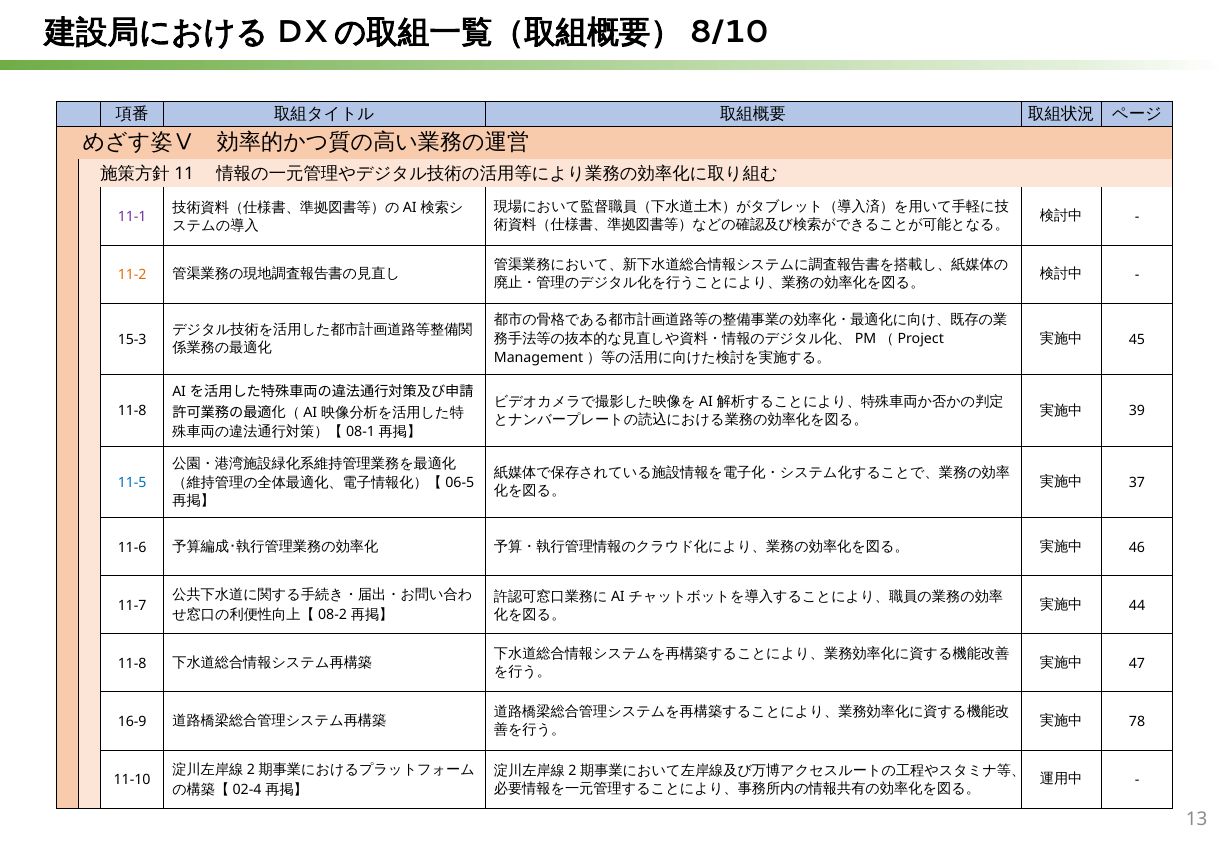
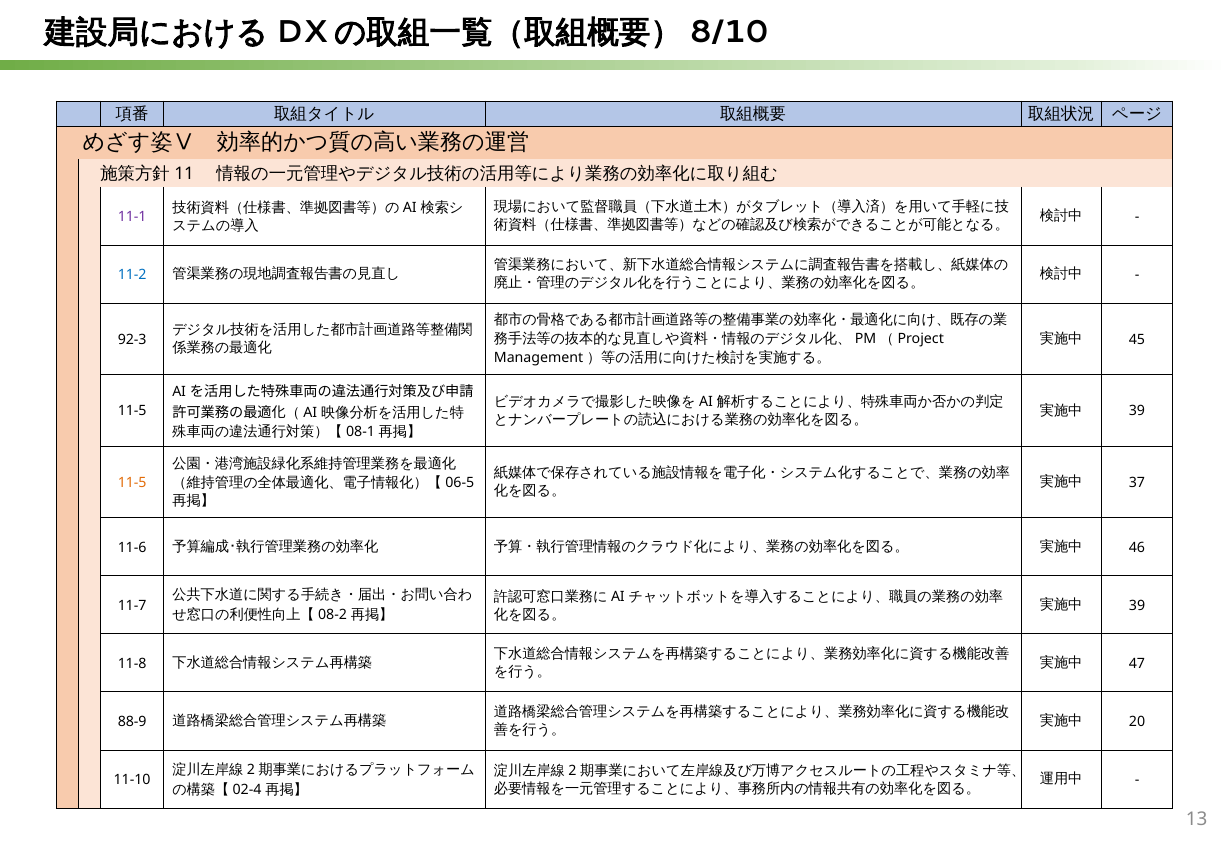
11-2 colour: orange -> blue
15-3: 15-3 -> 92-3
11-8 at (132, 411): 11-8 -> 11-5
11-5 at (132, 483) colour: blue -> orange
44 at (1137, 605): 44 -> 39
78: 78 -> 20
16-9: 16-9 -> 88-9
